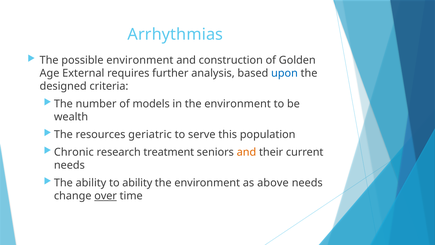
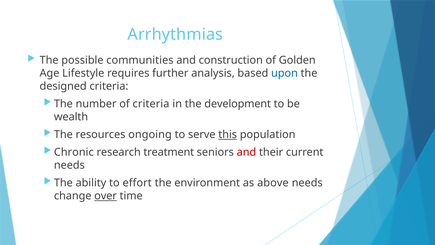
possible environment: environment -> communities
External: External -> Lifestyle
of models: models -> criteria
in the environment: environment -> development
geriatric: geriatric -> ongoing
this underline: none -> present
and at (246, 152) colour: orange -> red
to ability: ability -> effort
